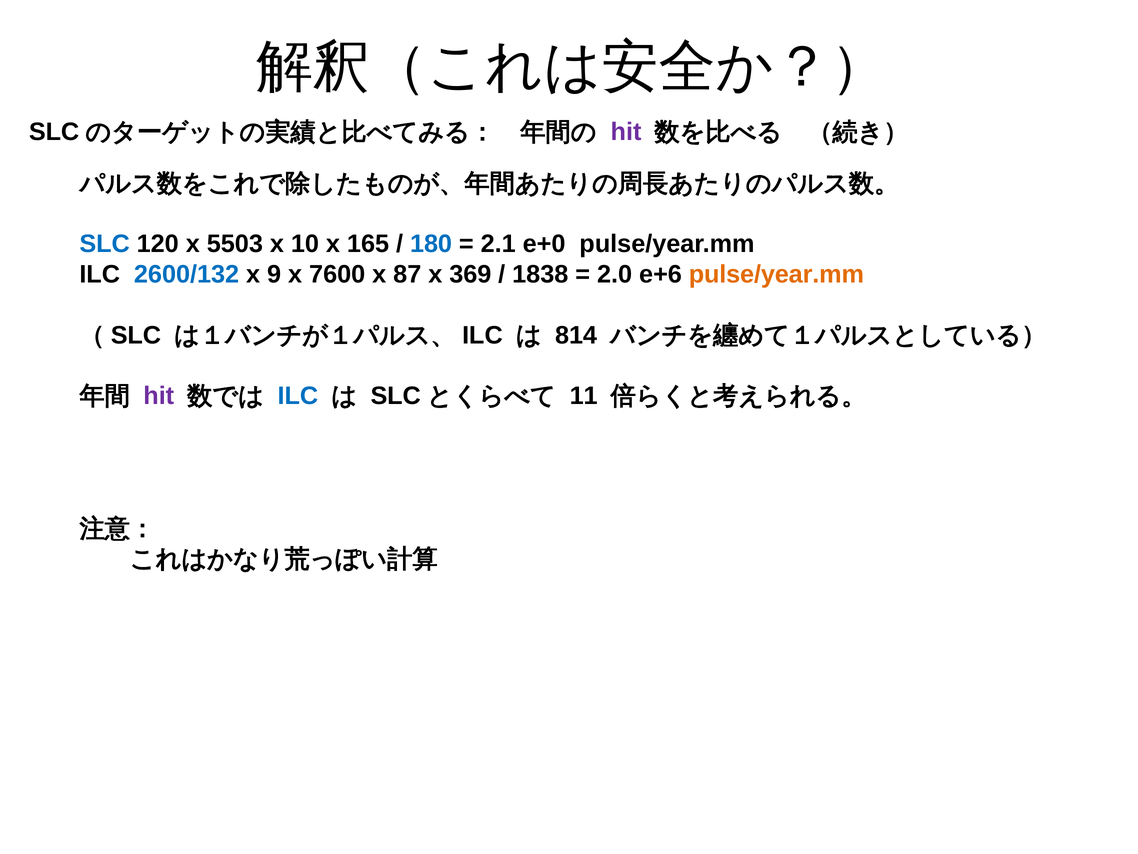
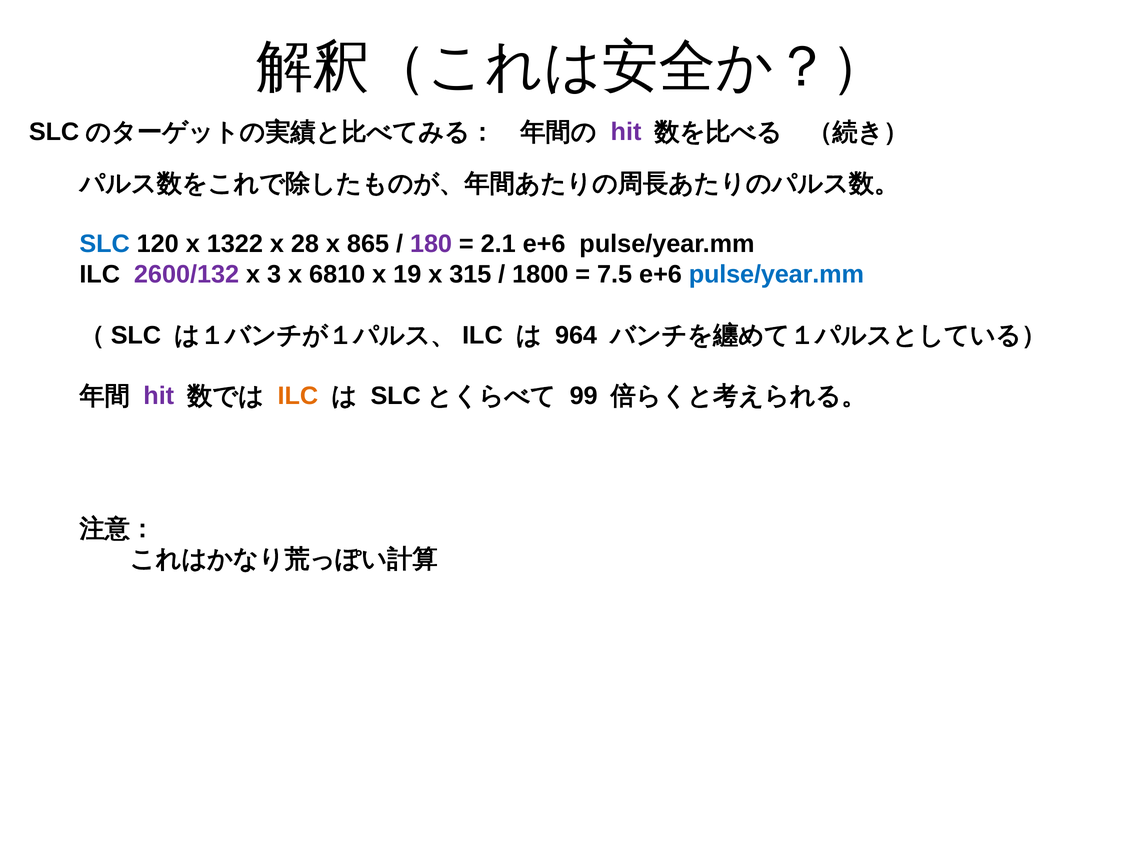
5503: 5503 -> 1322
10: 10 -> 28
165: 165 -> 865
180 colour: blue -> purple
2.1 e+0: e+0 -> e+6
2600/132 colour: blue -> purple
9: 9 -> 3
7600: 7600 -> 6810
87: 87 -> 19
369: 369 -> 315
1838: 1838 -> 1800
2.0: 2.0 -> 7.5
pulse/year.mm at (776, 274) colour: orange -> blue
814: 814 -> 964
ILC at (298, 396) colour: blue -> orange
11: 11 -> 99
